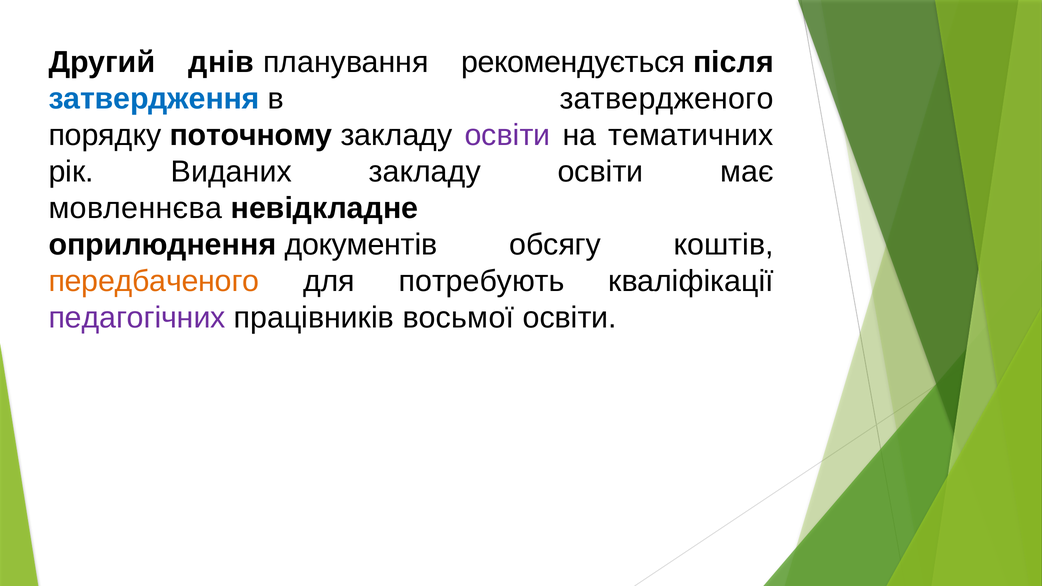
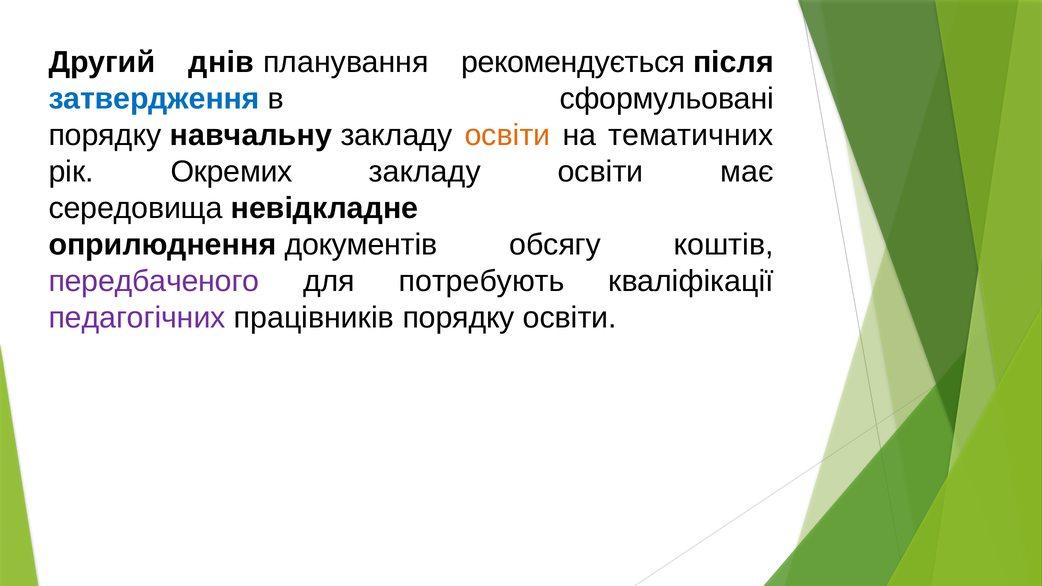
затвердженого: затвердженого -> сформульовані
поточному: поточному -> навчальну
освіти at (507, 135) colour: purple -> orange
Виданих: Виданих -> Окремих
мовленнєва: мовленнєва -> середовища
передбаченого colour: orange -> purple
працівників восьмої: восьмої -> порядку
